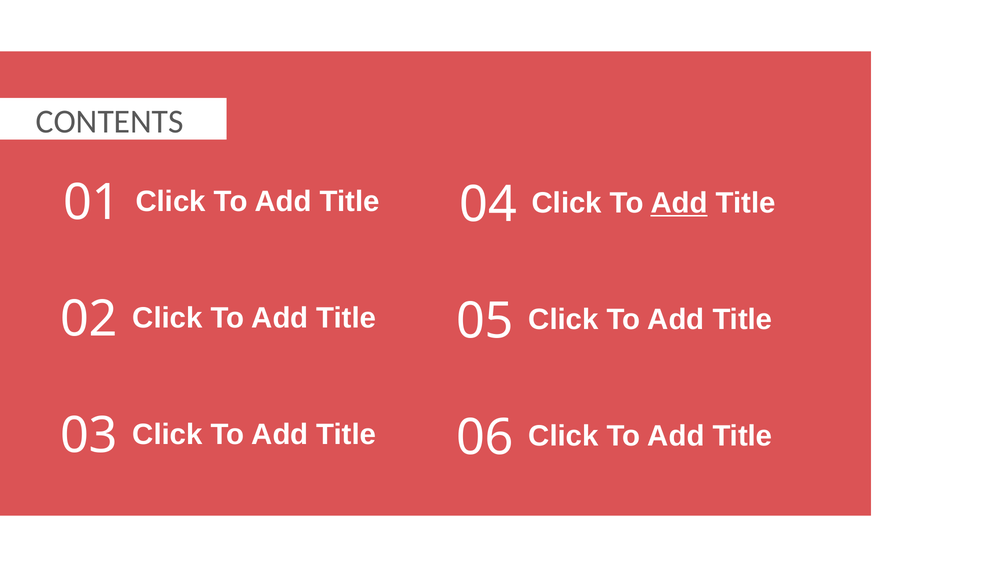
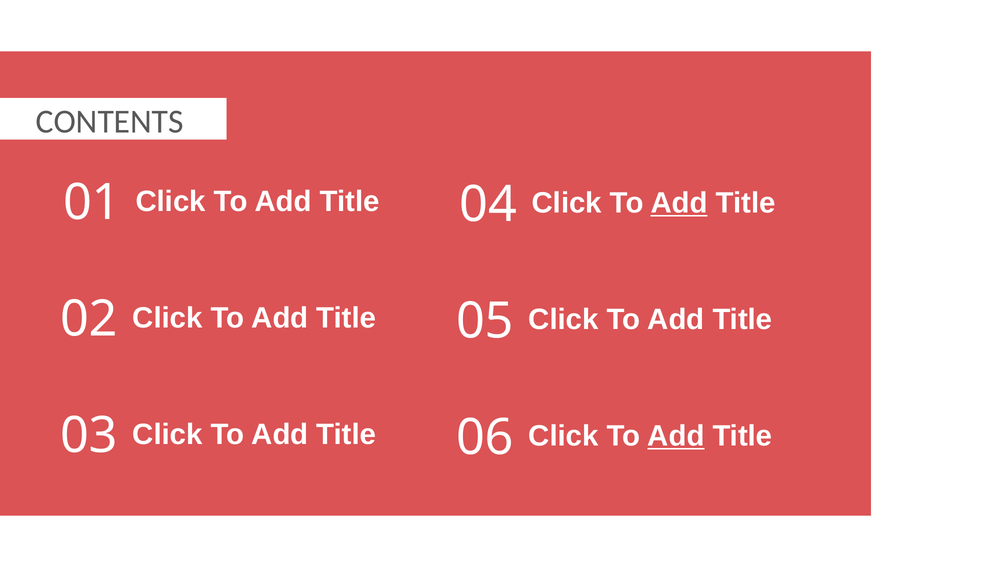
Add at (676, 436) underline: none -> present
